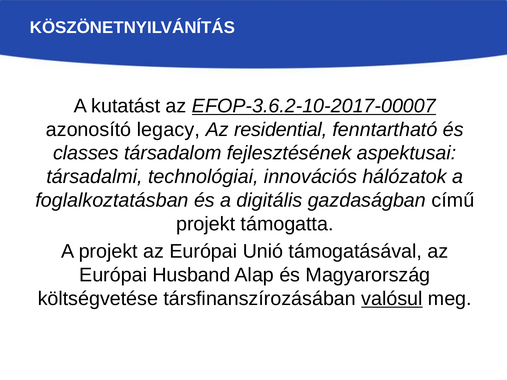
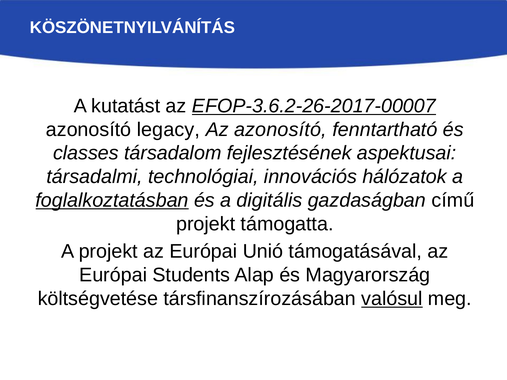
EFOP-3.6.2-10-2017-00007: EFOP-3.6.2-10-2017-00007 -> EFOP-3.6.2-26-2017-00007
Az residential: residential -> azonosító
foglalkoztatásban underline: none -> present
Husband: Husband -> Students
